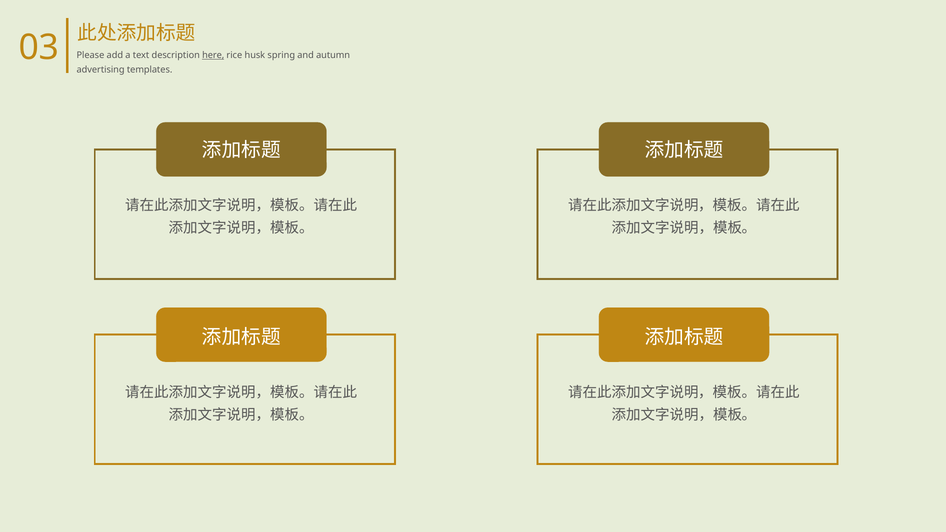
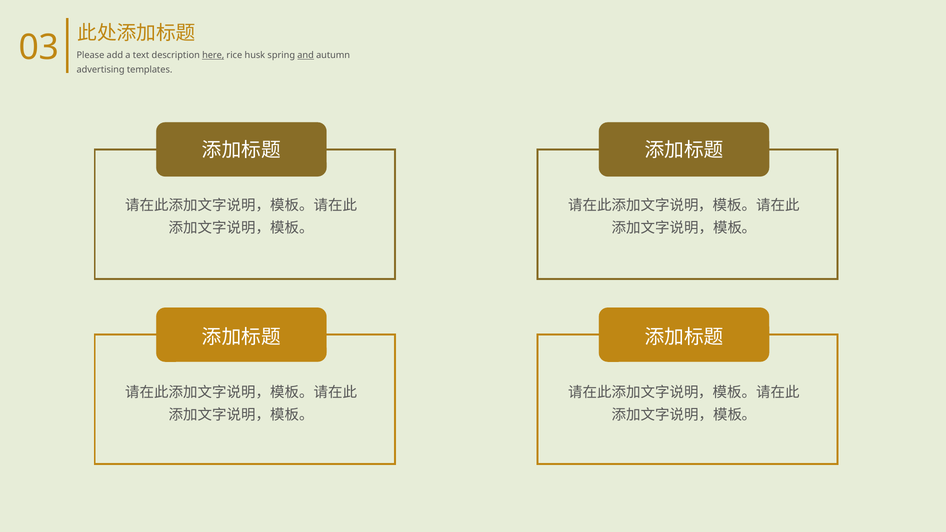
and underline: none -> present
